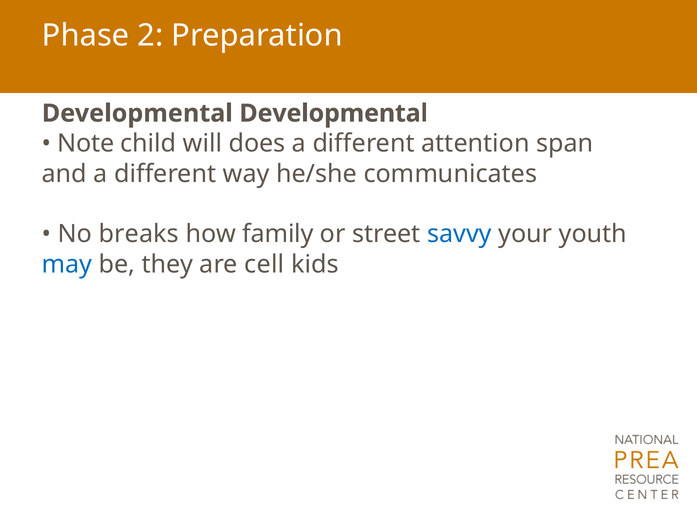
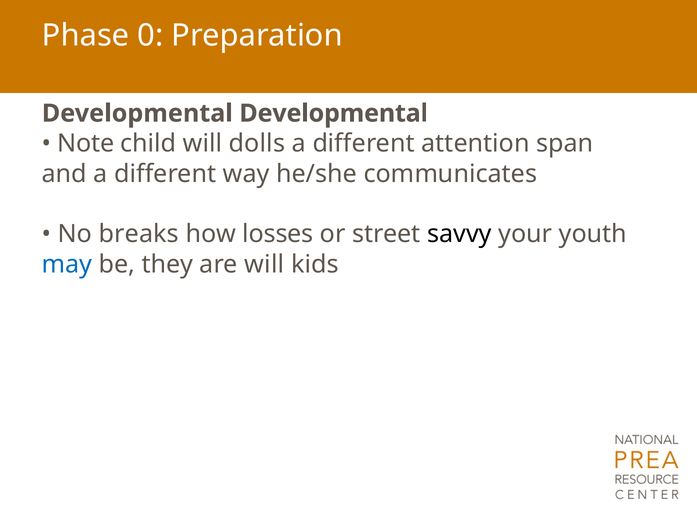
2: 2 -> 0
does: does -> dolls
family: family -> losses
savvy colour: blue -> black
are cell: cell -> will
